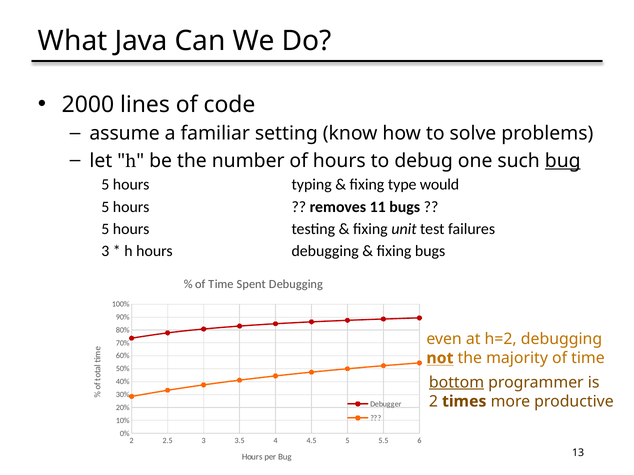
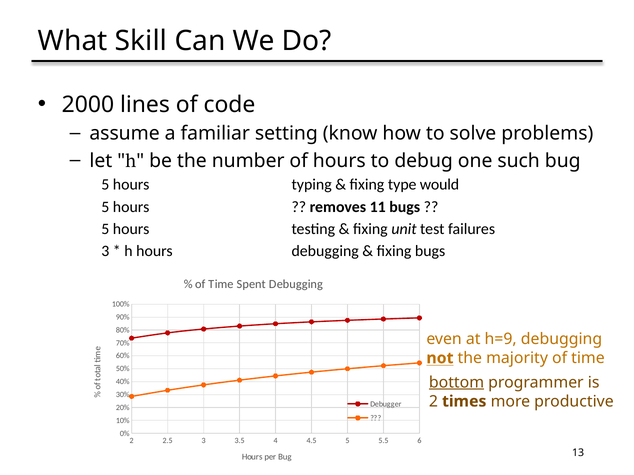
Java: Java -> Skill
bug at (563, 161) underline: present -> none
h=2: h=2 -> h=9
